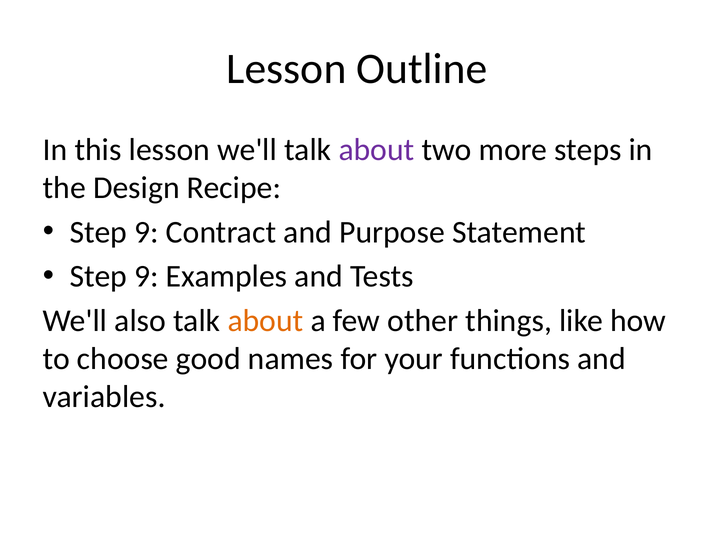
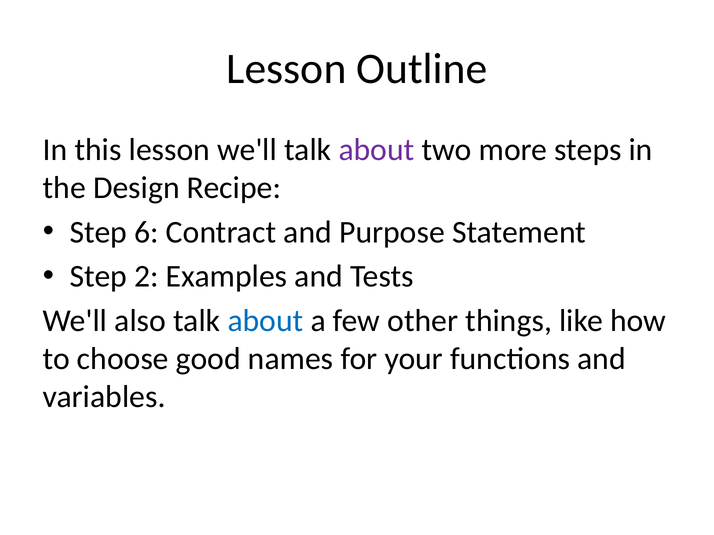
9 at (146, 232): 9 -> 6
9 at (146, 277): 9 -> 2
about at (265, 321) colour: orange -> blue
